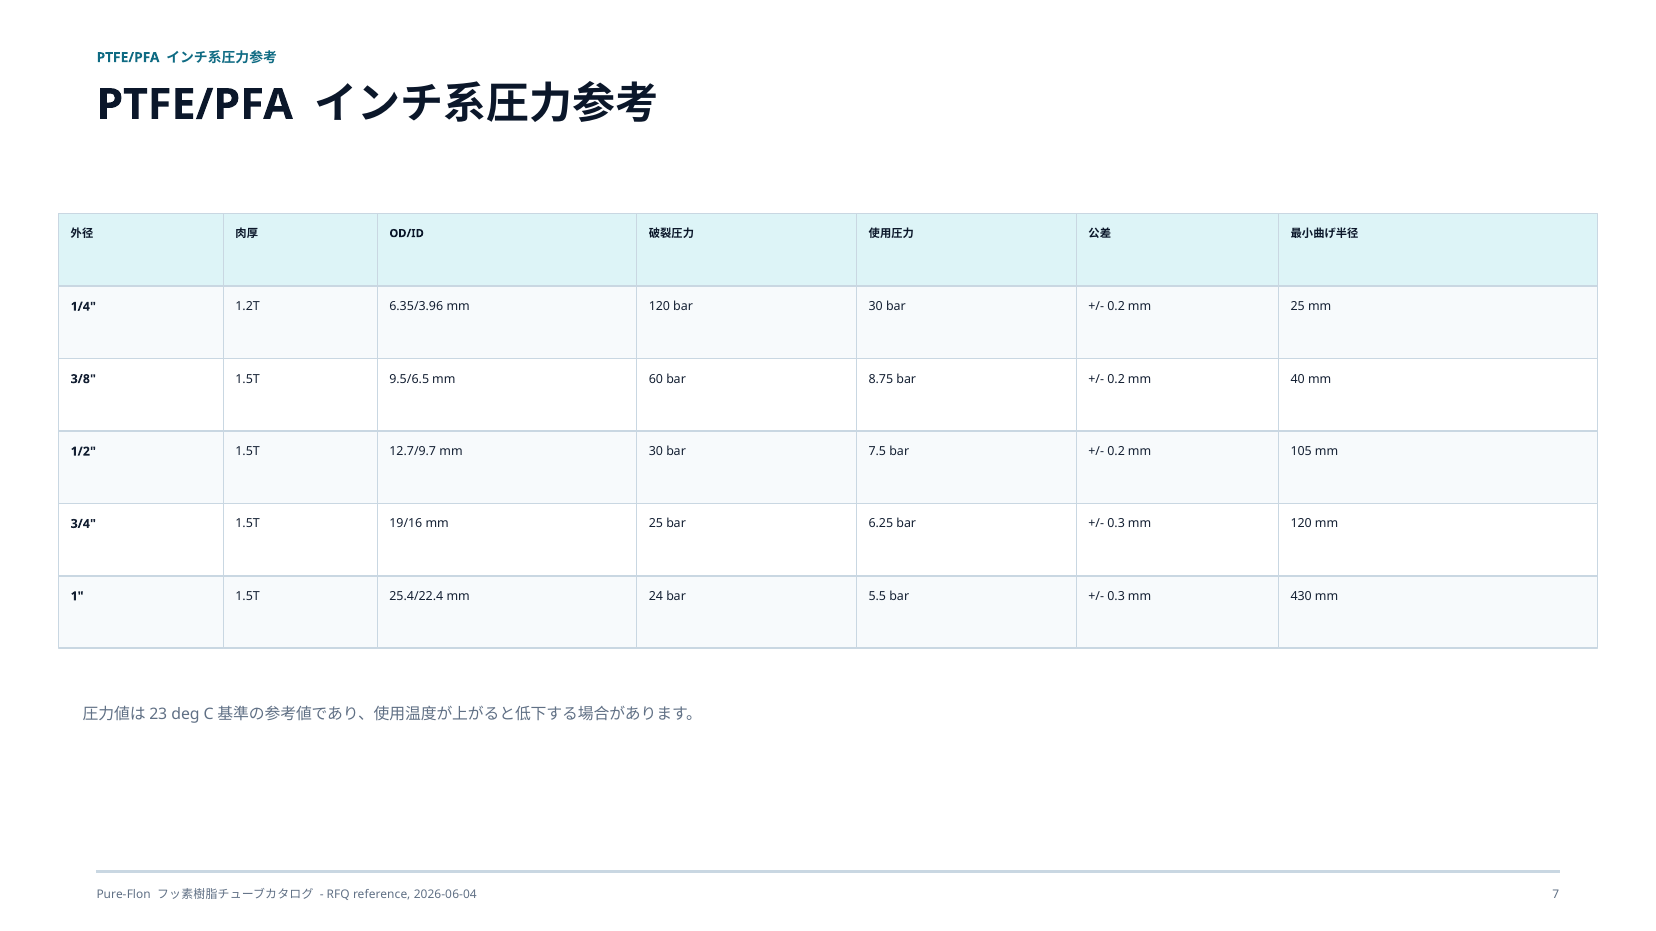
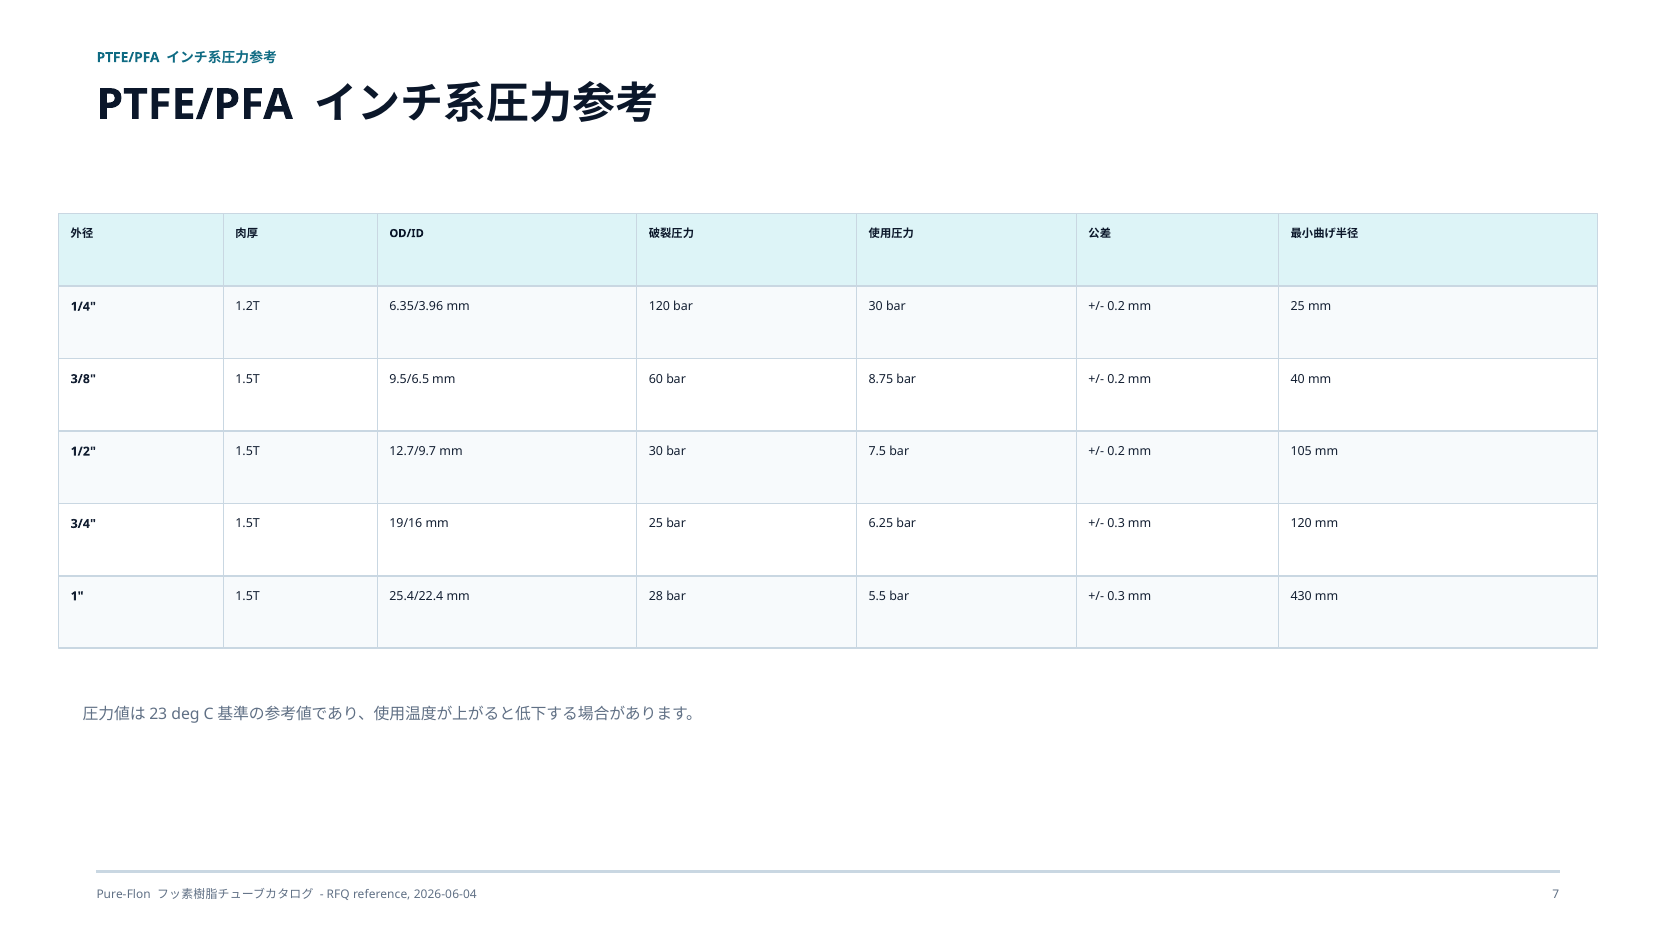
24: 24 -> 28
